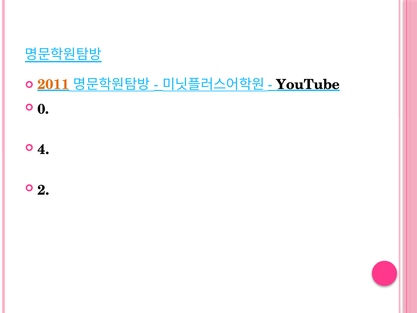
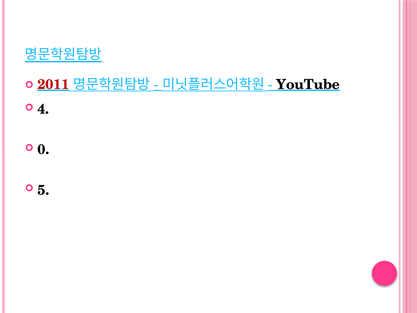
2011 colour: orange -> red
0: 0 -> 4
4: 4 -> 0
2: 2 -> 5
